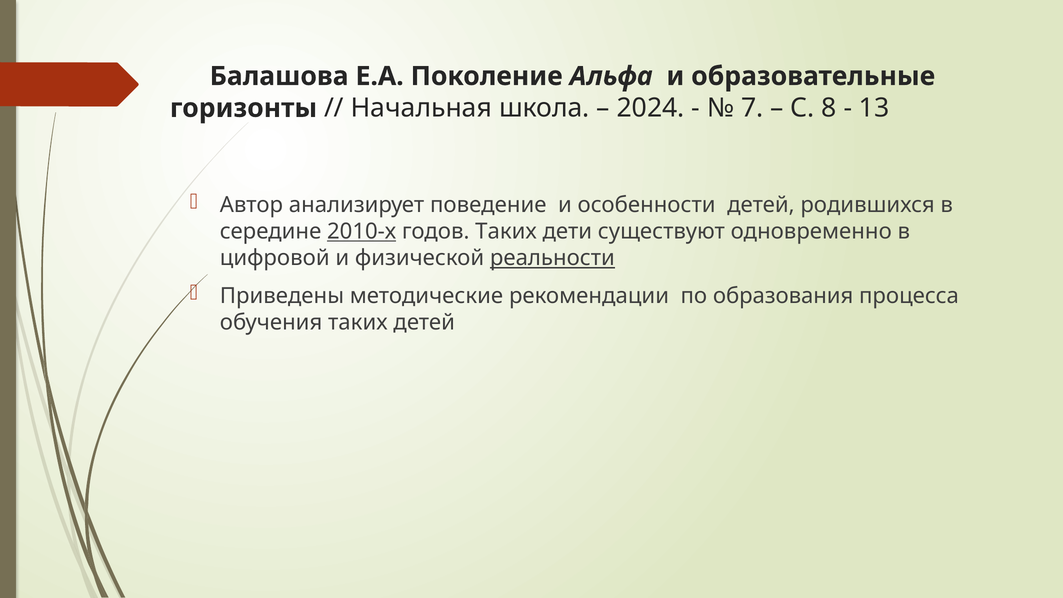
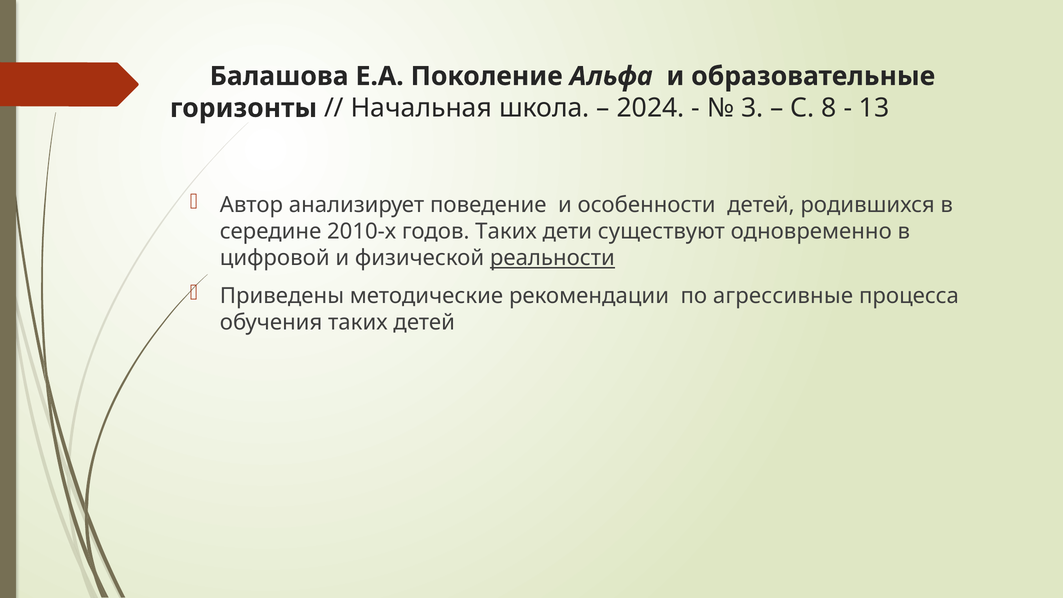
7: 7 -> 3
2010-х underline: present -> none
образования: образования -> агрессивные
